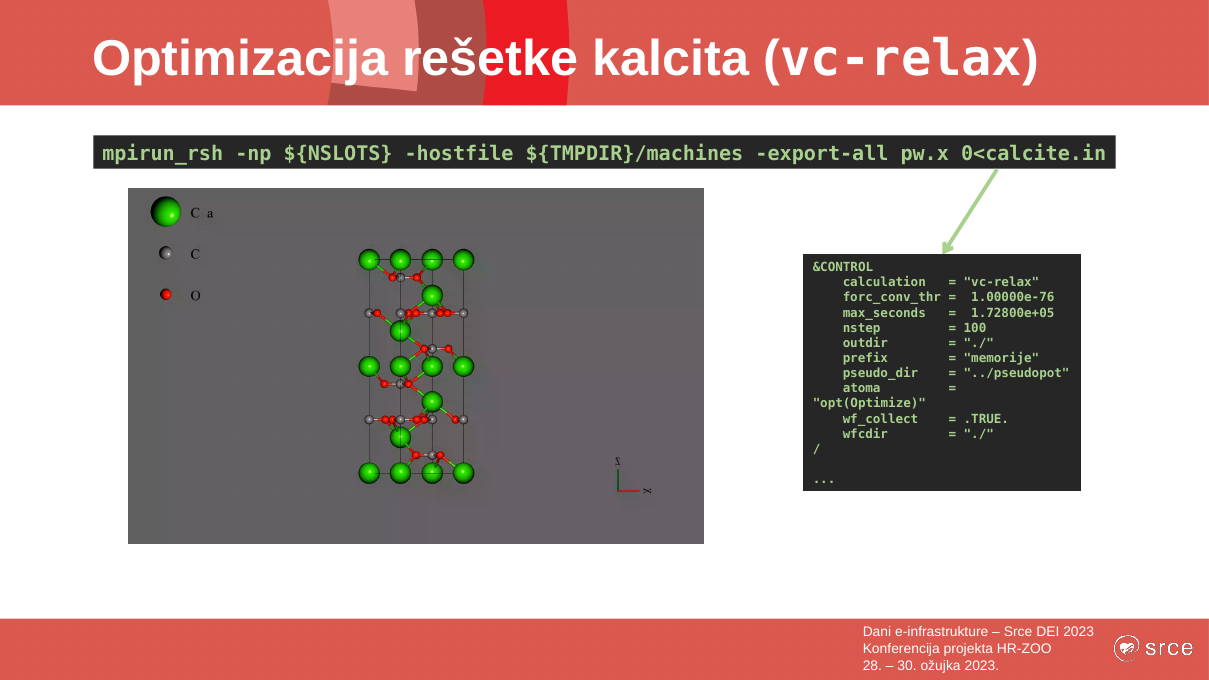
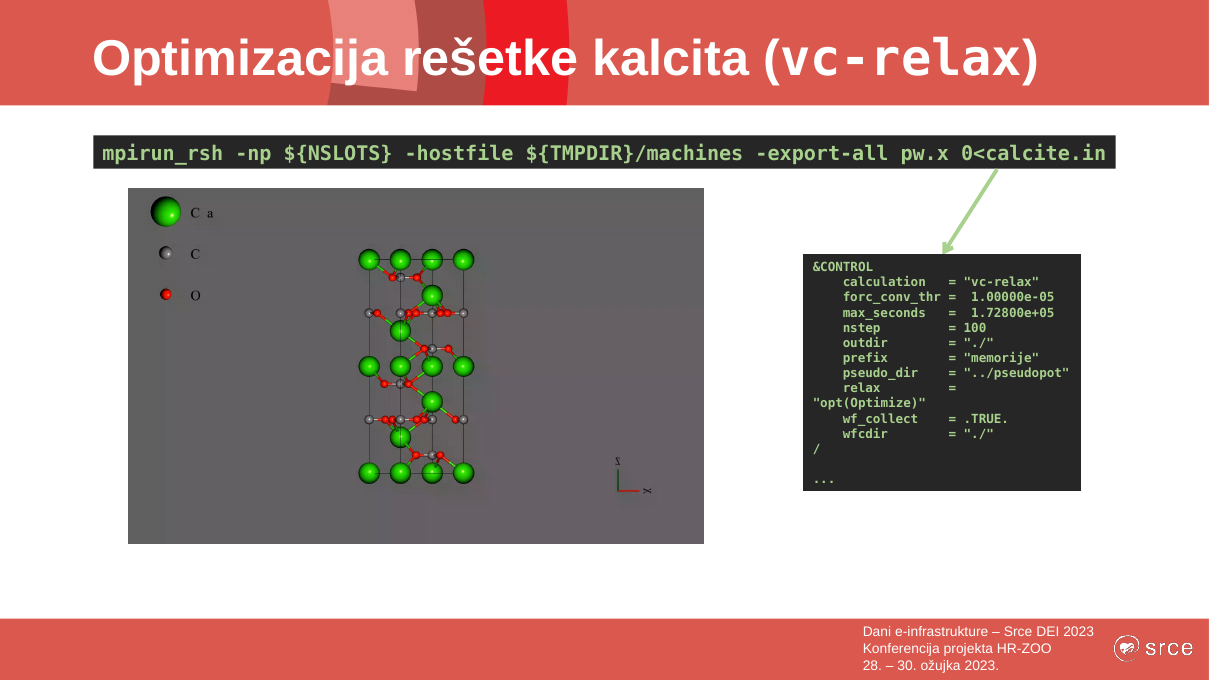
1.00000e-76: 1.00000e-76 -> 1.00000e-05
atoma: atoma -> relax
